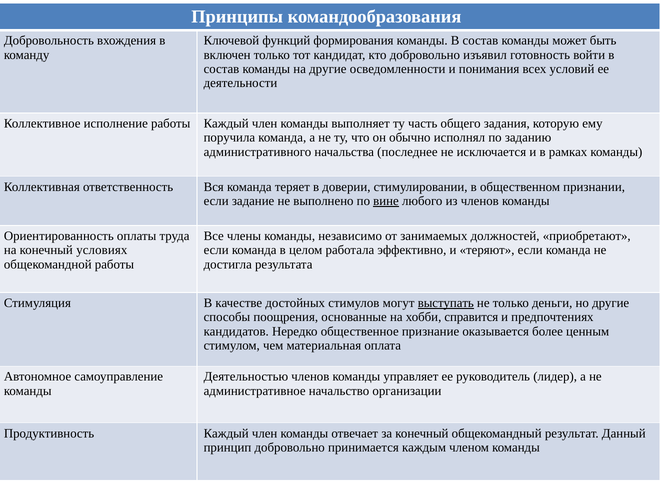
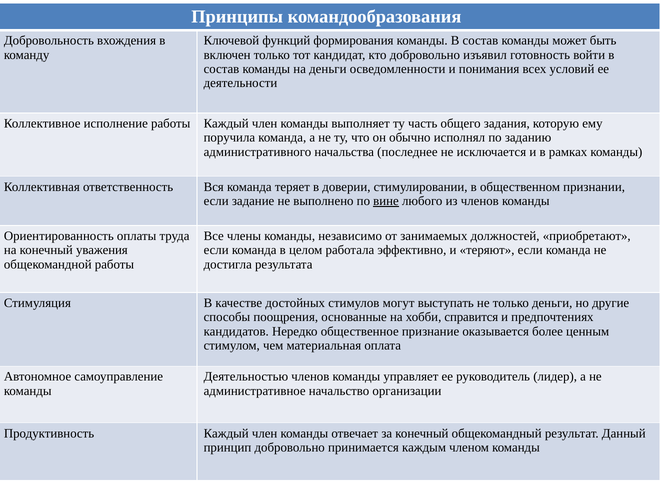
на другие: другие -> деньги
условиях: условиях -> уважения
выступать underline: present -> none
